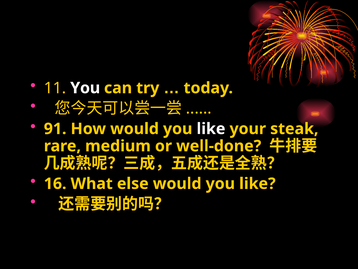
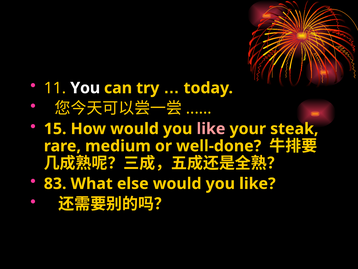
91: 91 -> 15
like at (211, 129) colour: white -> pink
16: 16 -> 83
